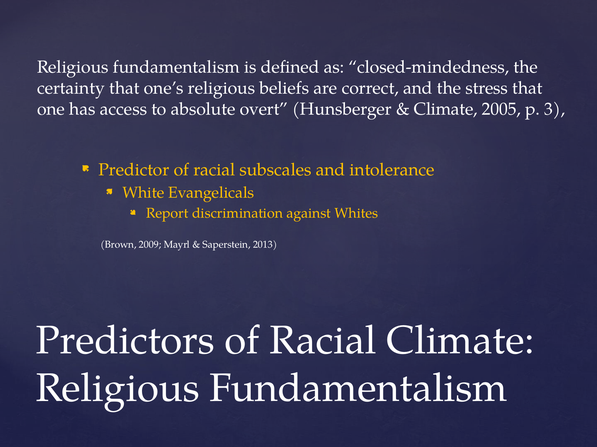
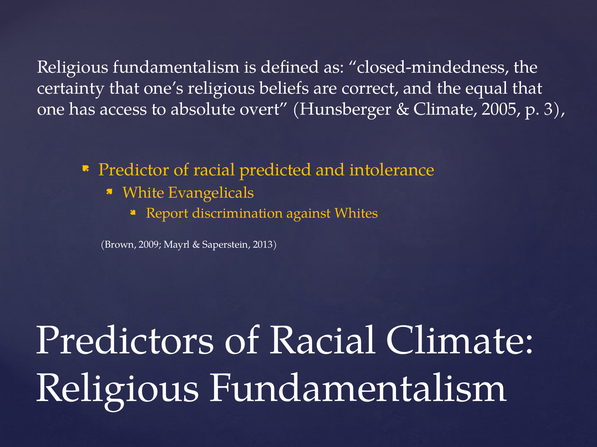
stress: stress -> equal
subscales: subscales -> predicted
